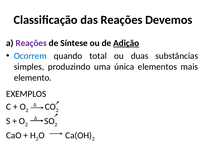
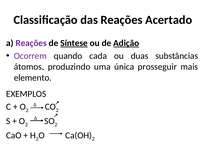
Devemos: Devemos -> Acertado
Síntese underline: none -> present
Ocorrem colour: blue -> purple
total: total -> cada
simples: simples -> átomos
elementos: elementos -> prosseguir
